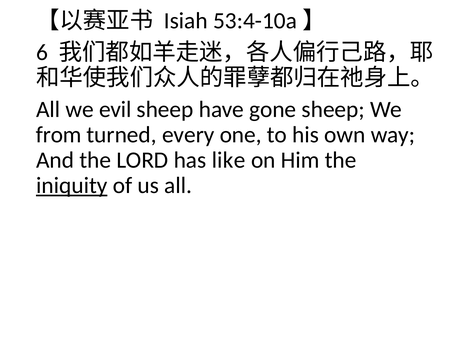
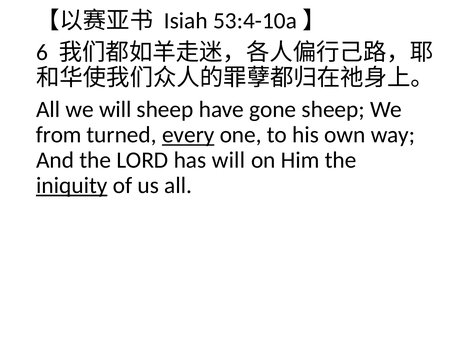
we evil: evil -> will
every underline: none -> present
has like: like -> will
